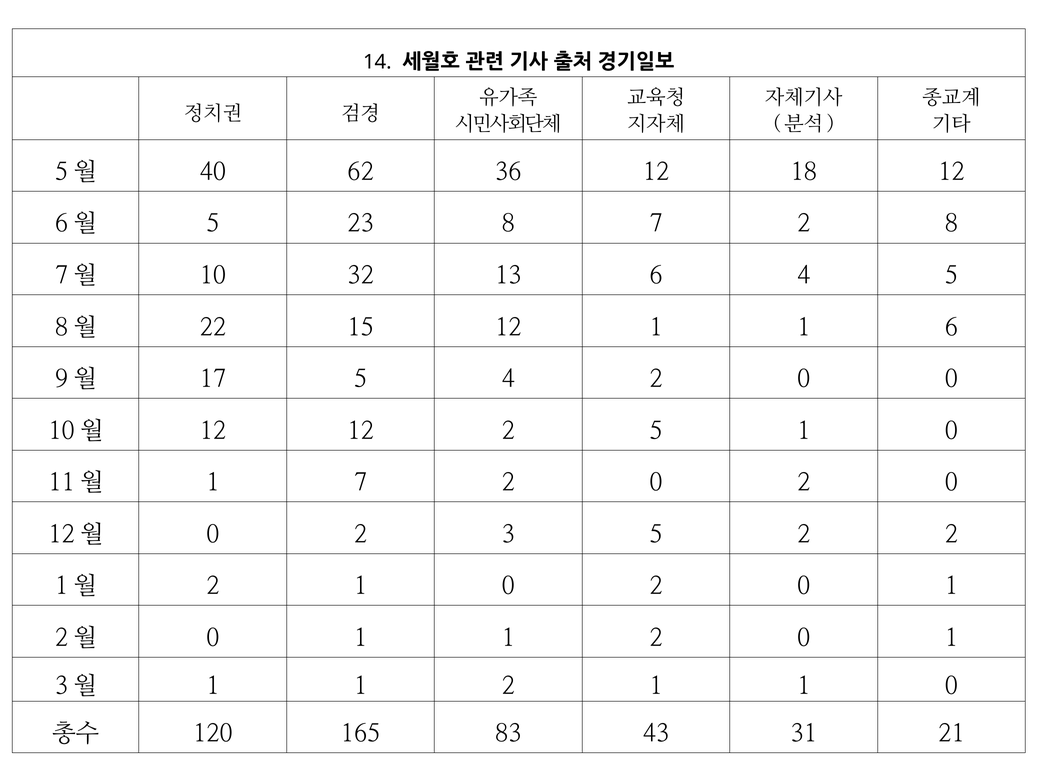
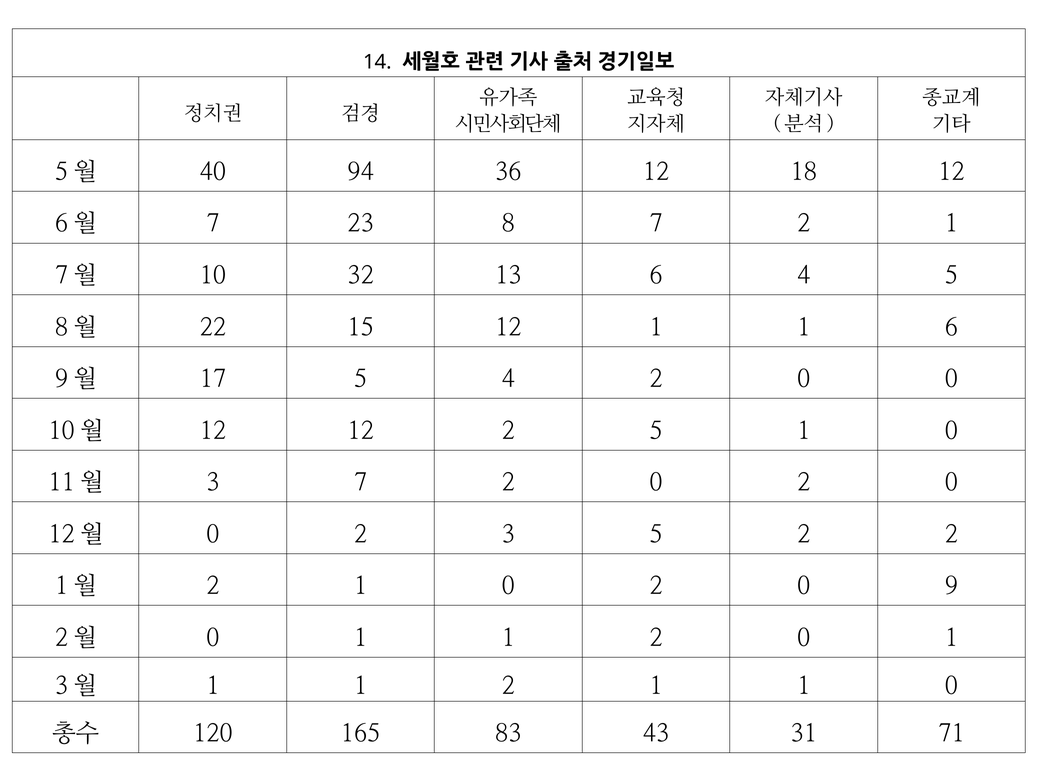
62: 62 -> 94
5 at (213, 224): 5 -> 7
7 2 8: 8 -> 1
1 at (213, 483): 1 -> 3
0 2 0 1: 1 -> 9
21: 21 -> 71
